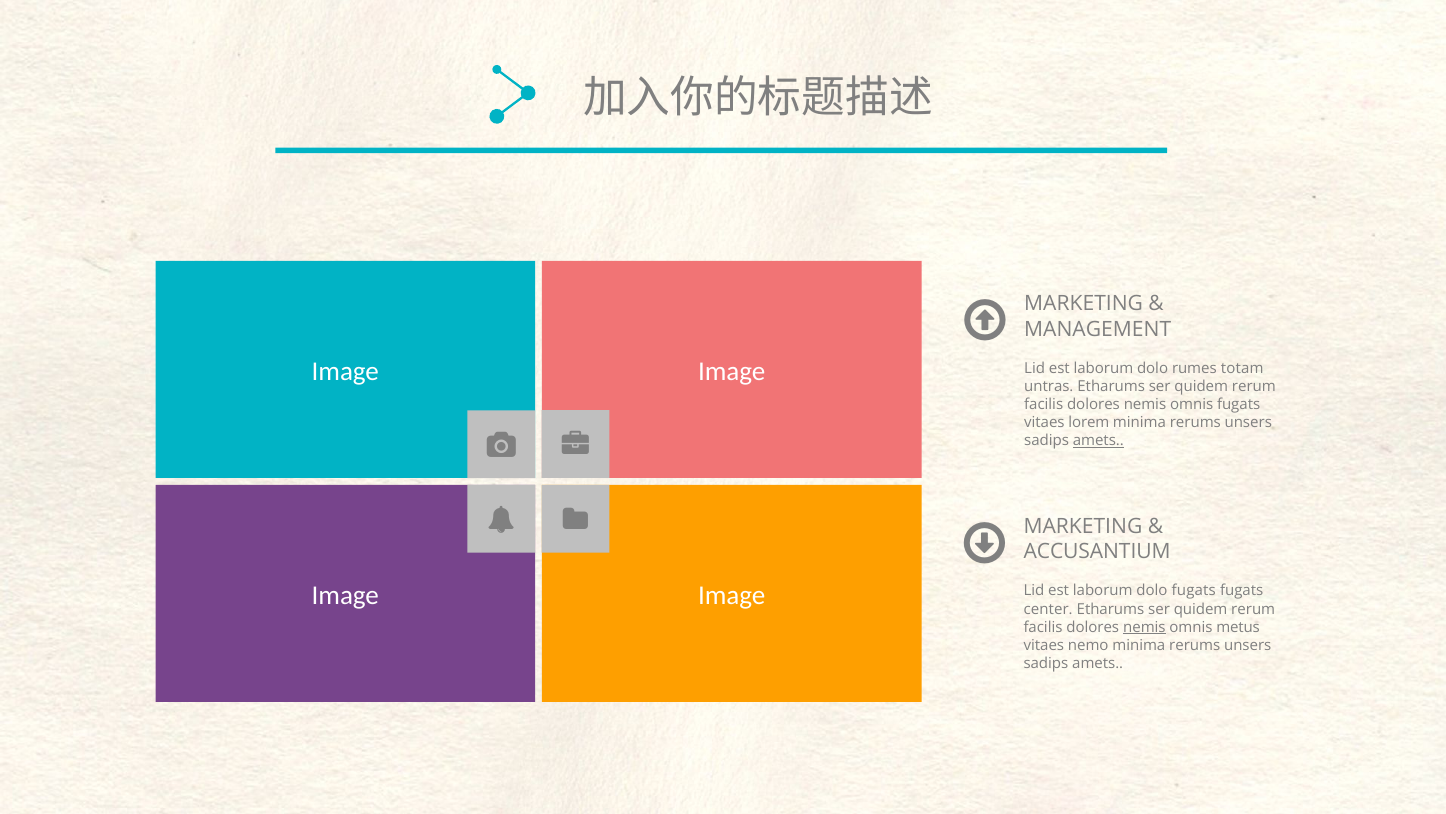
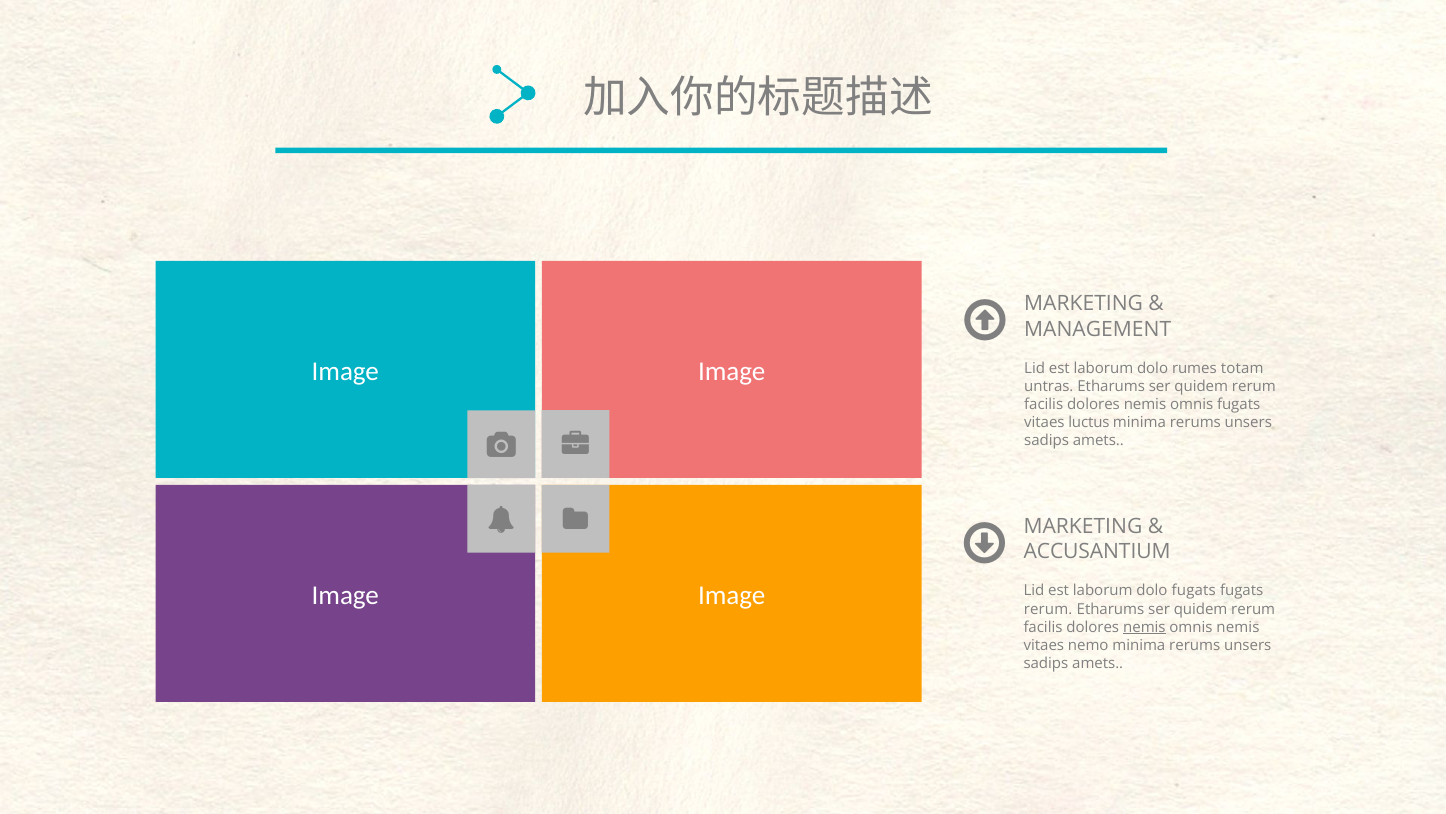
lorem: lorem -> luctus
amets at (1098, 441) underline: present -> none
center at (1048, 609): center -> rerum
omnis metus: metus -> nemis
